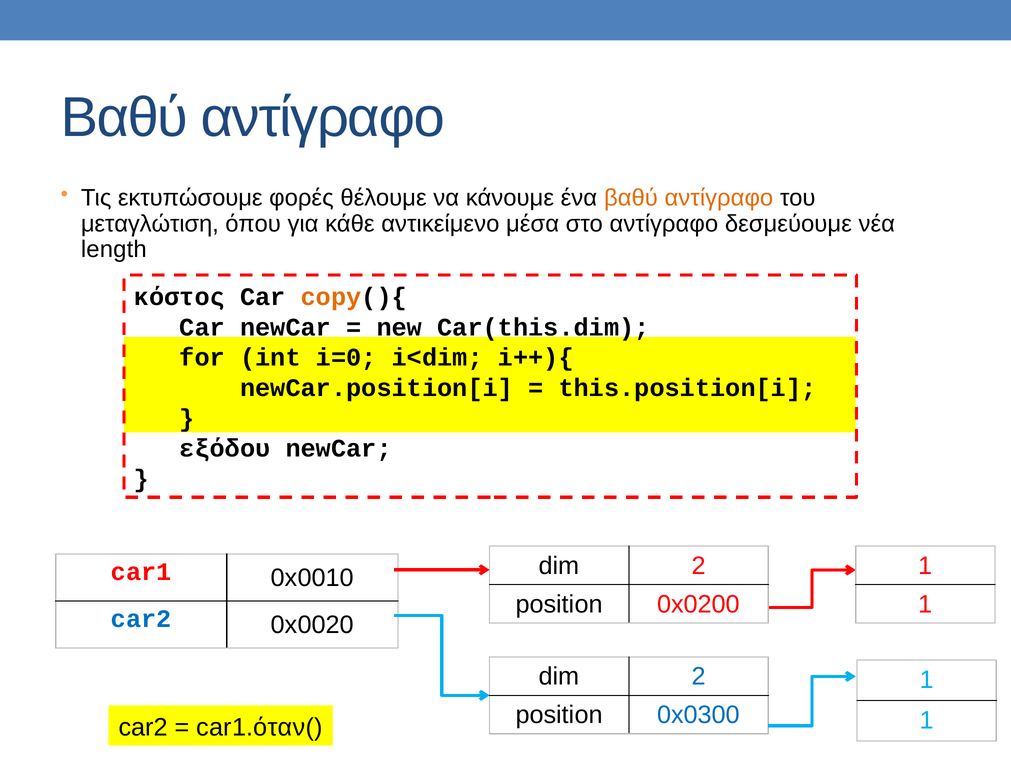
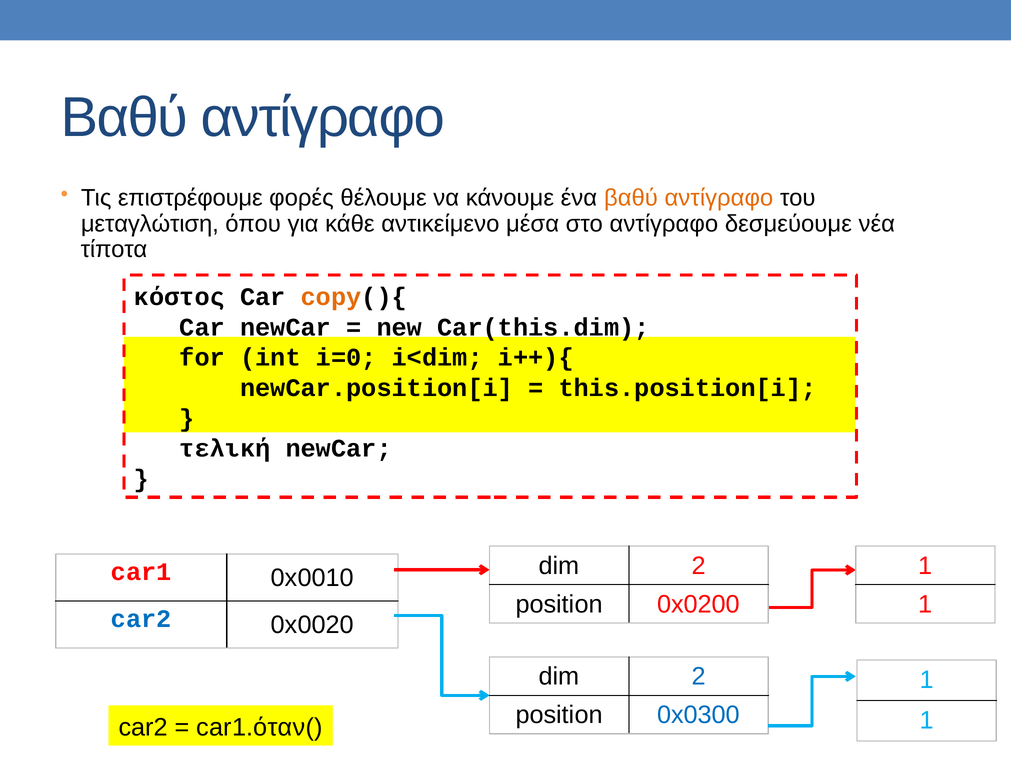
εκτυπώσουμε: εκτυπώσουμε -> επιστρέφουμε
length: length -> τίποτα
εξόδου: εξόδου -> τελική
